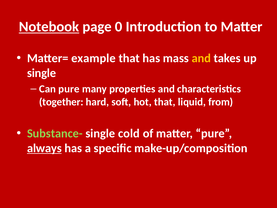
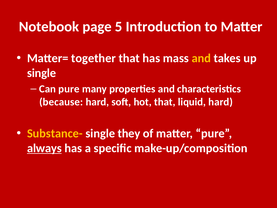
Notebook underline: present -> none
0: 0 -> 5
example: example -> together
together: together -> because
liquid from: from -> hard
Substance- colour: light green -> yellow
cold: cold -> they
